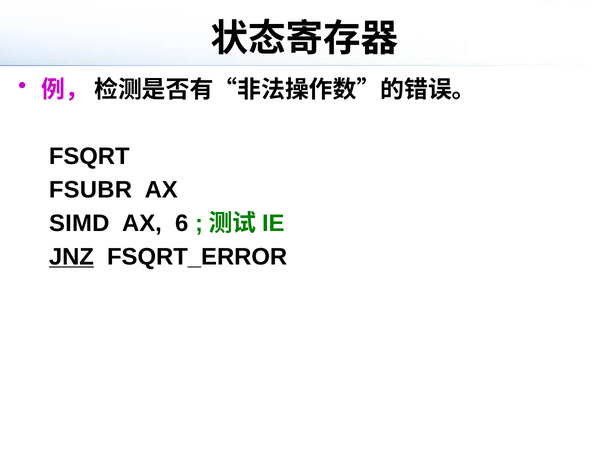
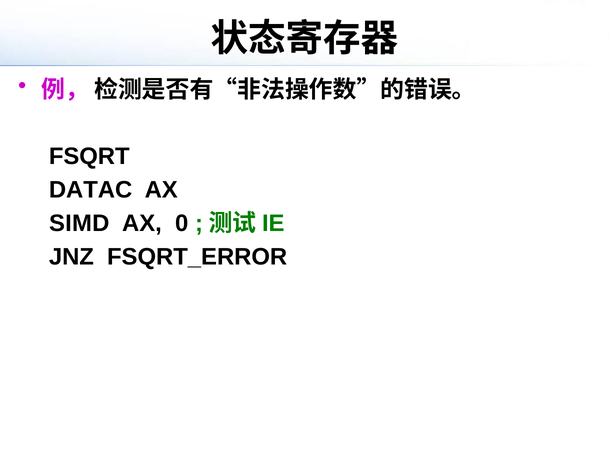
FSUBR: FSUBR -> DATAC
6: 6 -> 0
JNZ underline: present -> none
